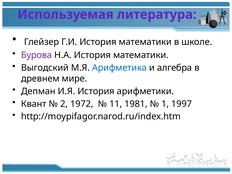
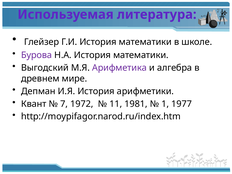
Арифметика colour: blue -> purple
2: 2 -> 7
1997: 1997 -> 1977
